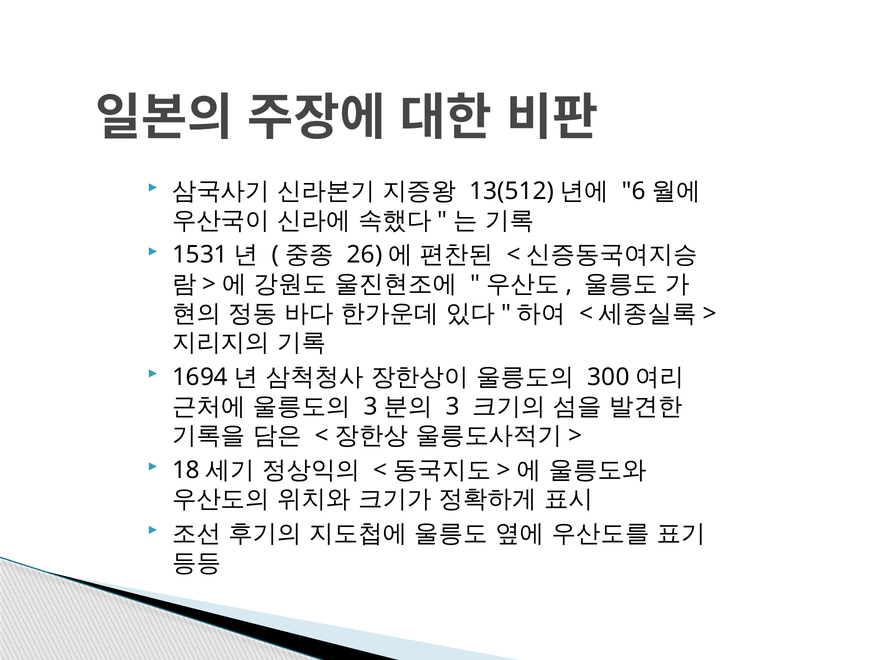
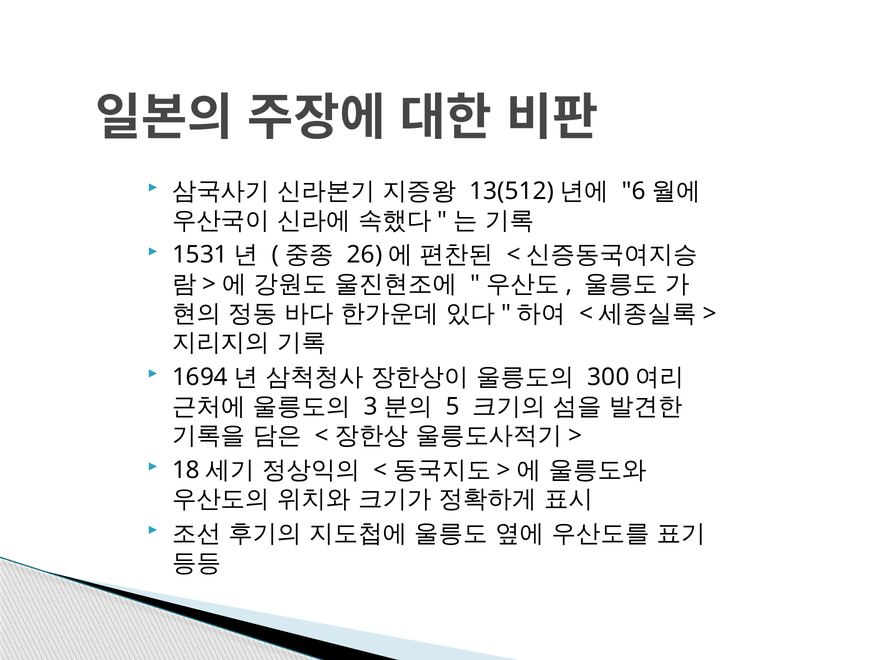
3: 3 -> 5
